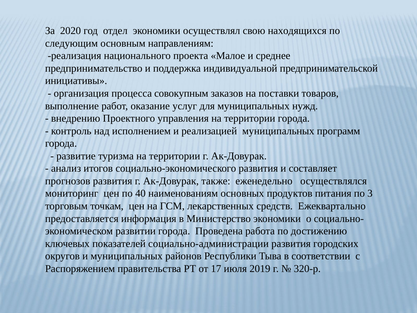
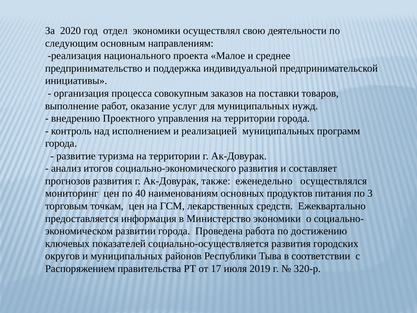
находящихся: находящихся -> деятельности
социально-администрации: социально-администрации -> социально-осуществляется
